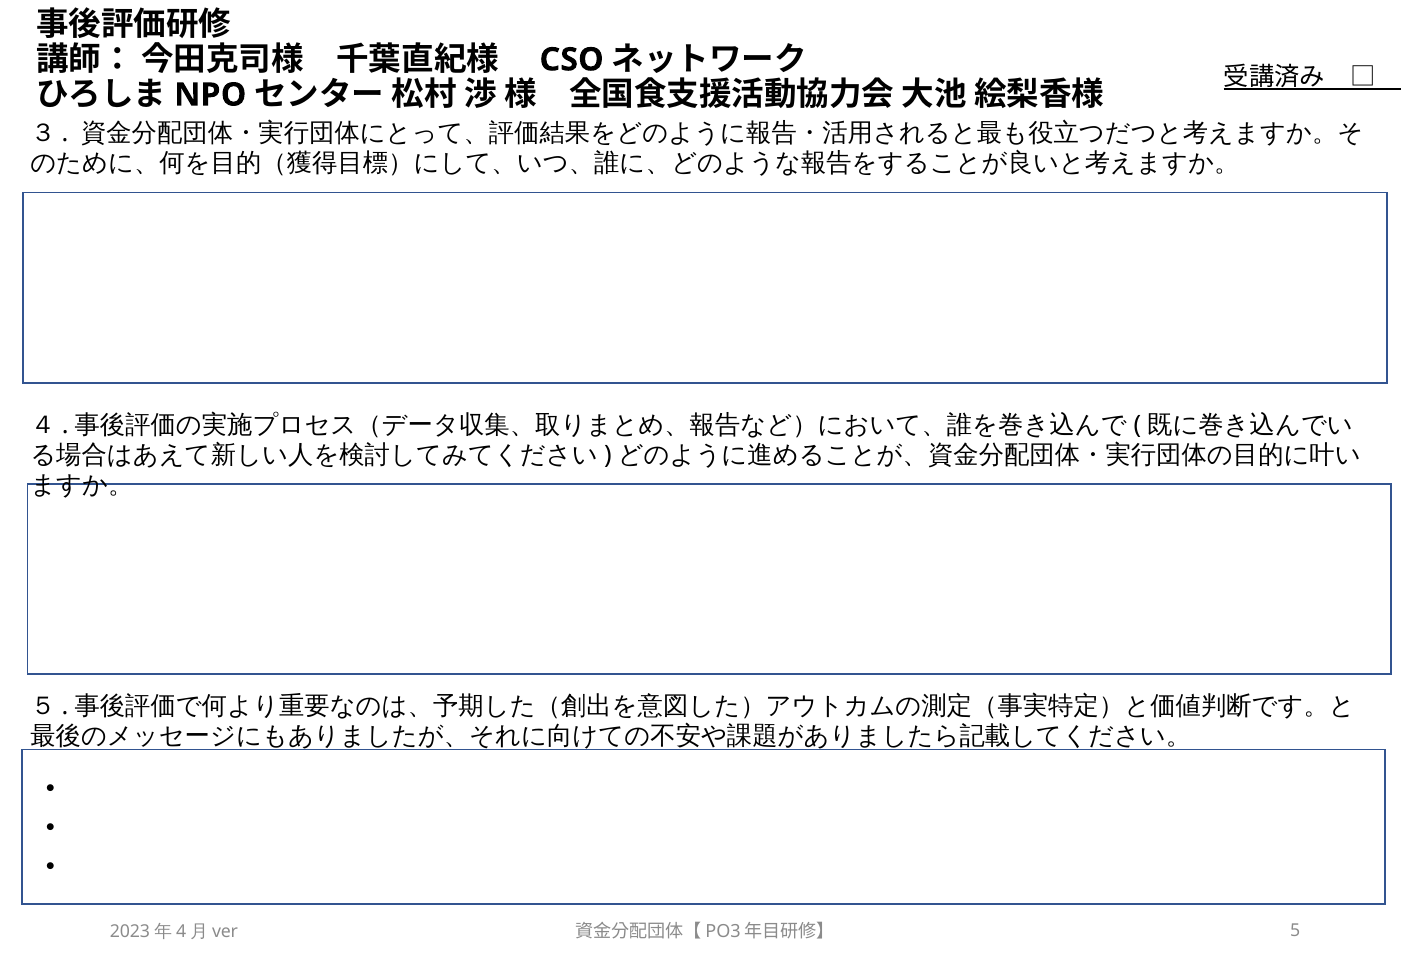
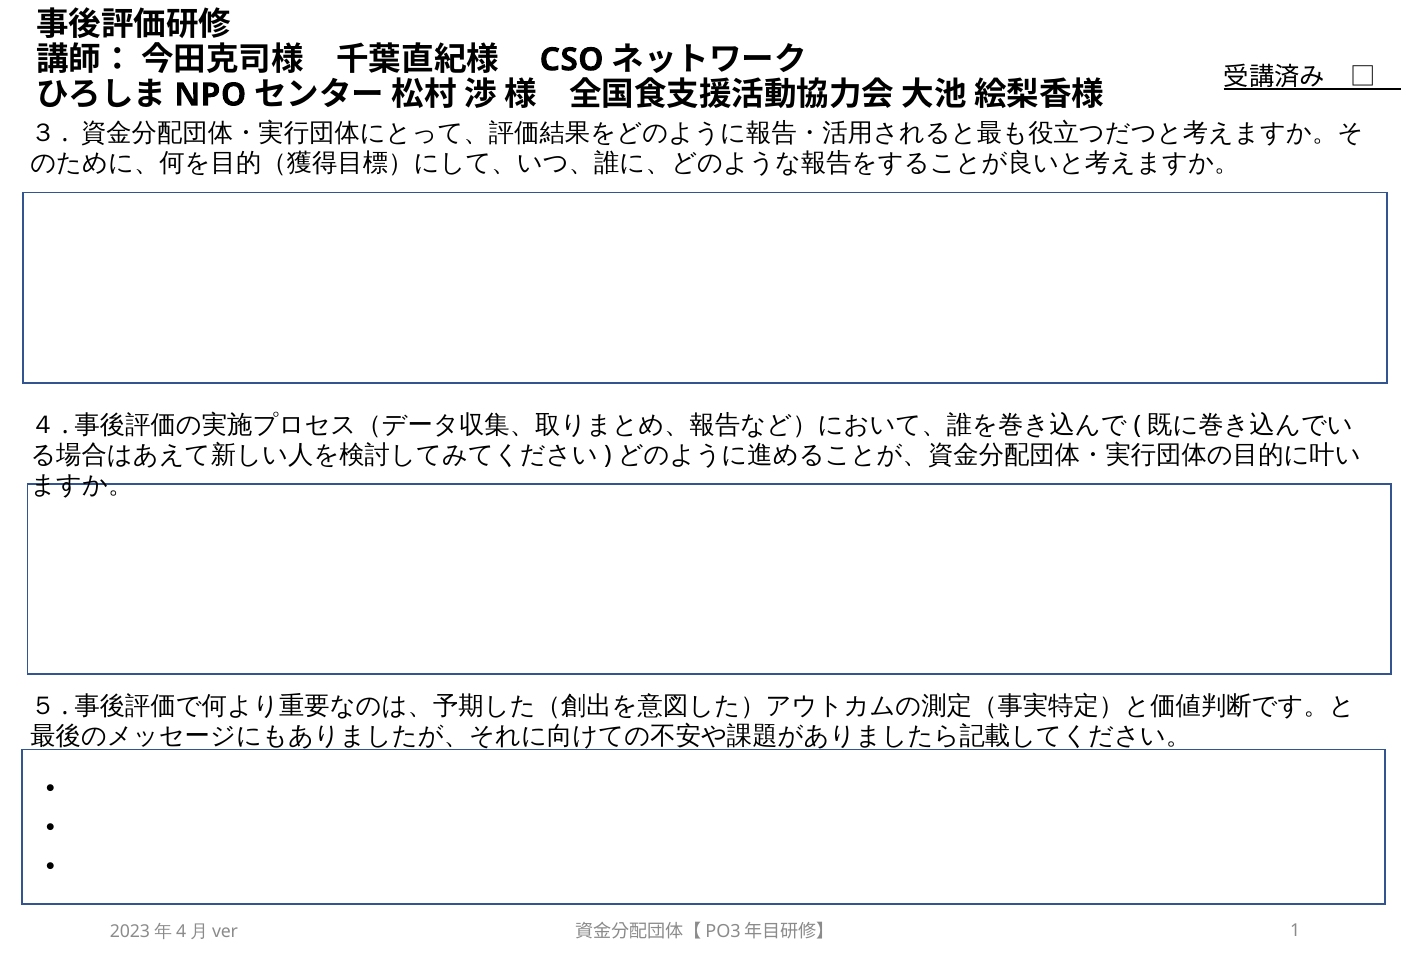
5: 5 -> 1
